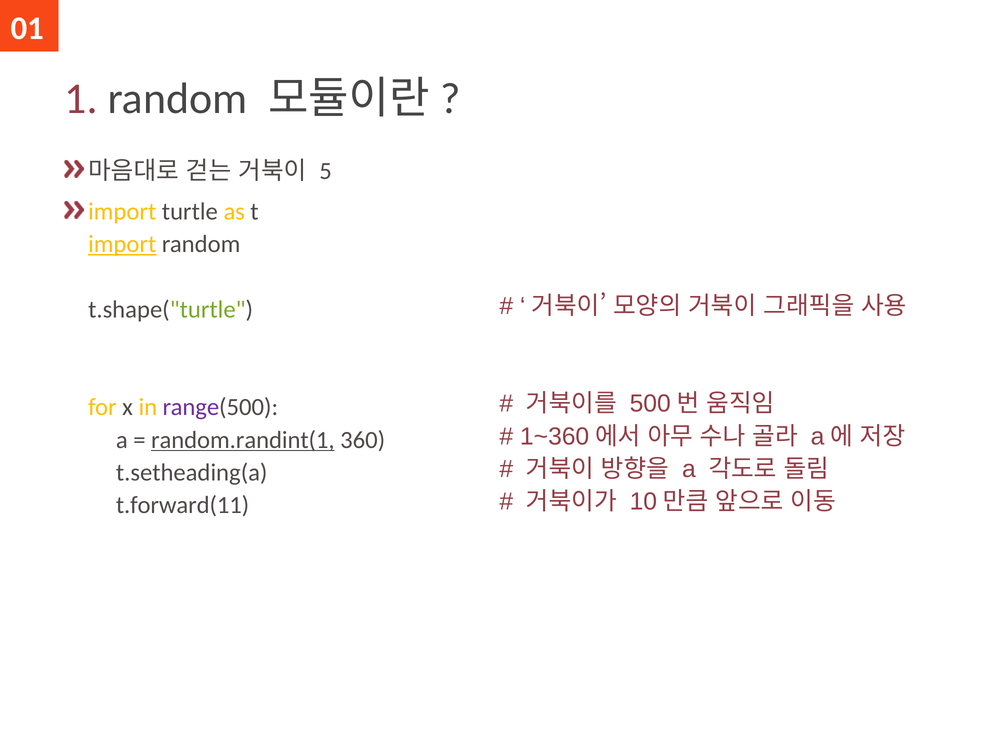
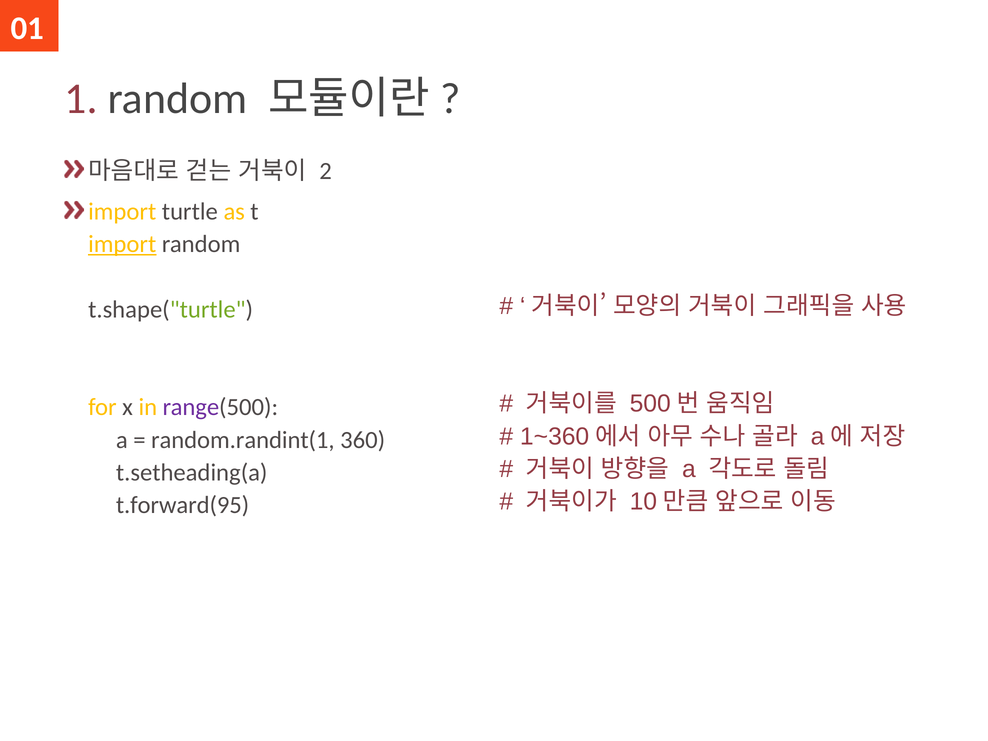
5: 5 -> 2
random.randint(1 underline: present -> none
t.forward(11: t.forward(11 -> t.forward(95
